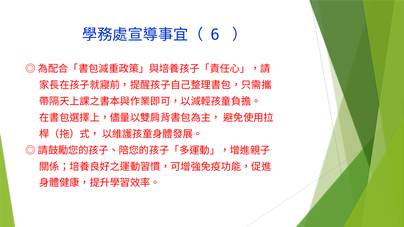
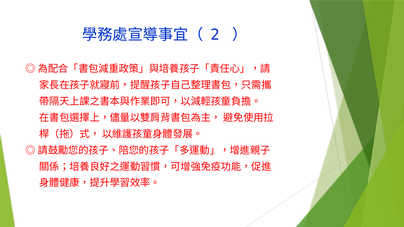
6: 6 -> 2
